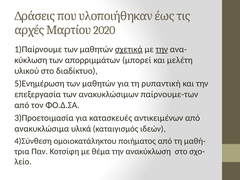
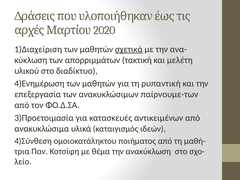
1)Παίρνουμε: 1)Παίρνουμε -> 1)Διαχείριση
την at (162, 49) underline: present -> none
μπορεί: μπορεί -> τακτική
5)Ενημέρωση: 5)Ενημέρωση -> 4)Ενημέρωση
